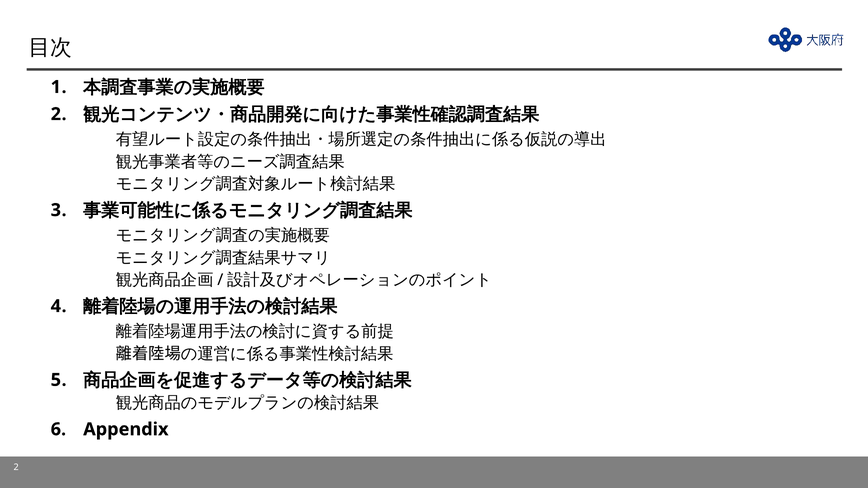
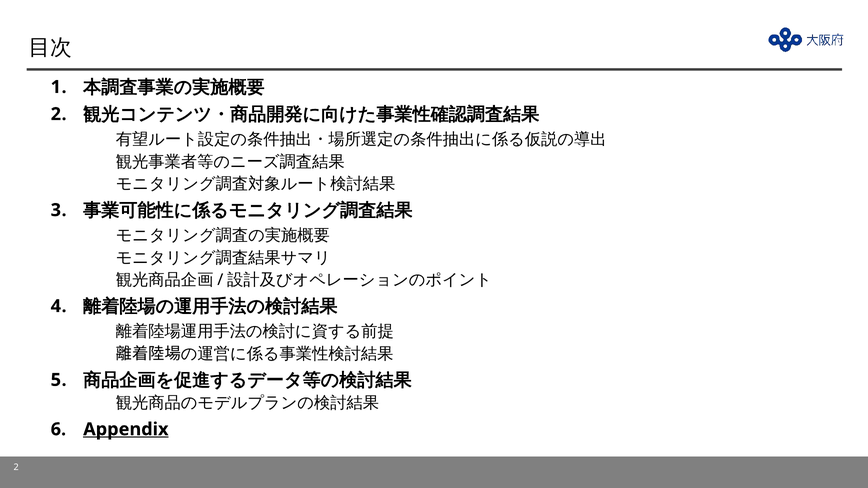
Appendix underline: none -> present
